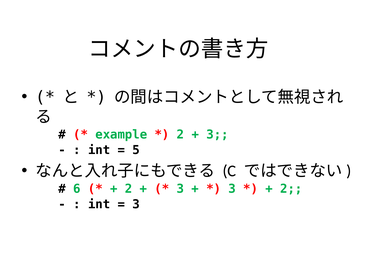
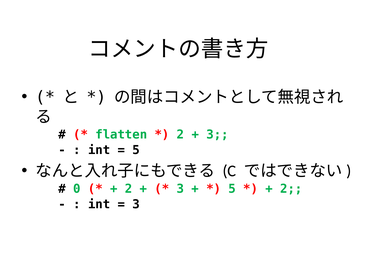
example: example -> flatten
6: 6 -> 0
3 at (232, 189): 3 -> 5
